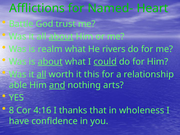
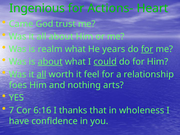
Afflictions: Afflictions -> Ingenious
Named-: Named- -> Actions-
Battle: Battle -> Came
about at (61, 37) underline: present -> none
rivers: rivers -> years
for at (147, 49) underline: none -> present
this: this -> feel
able: able -> foes
and underline: present -> none
8: 8 -> 7
4:16: 4:16 -> 6:16
